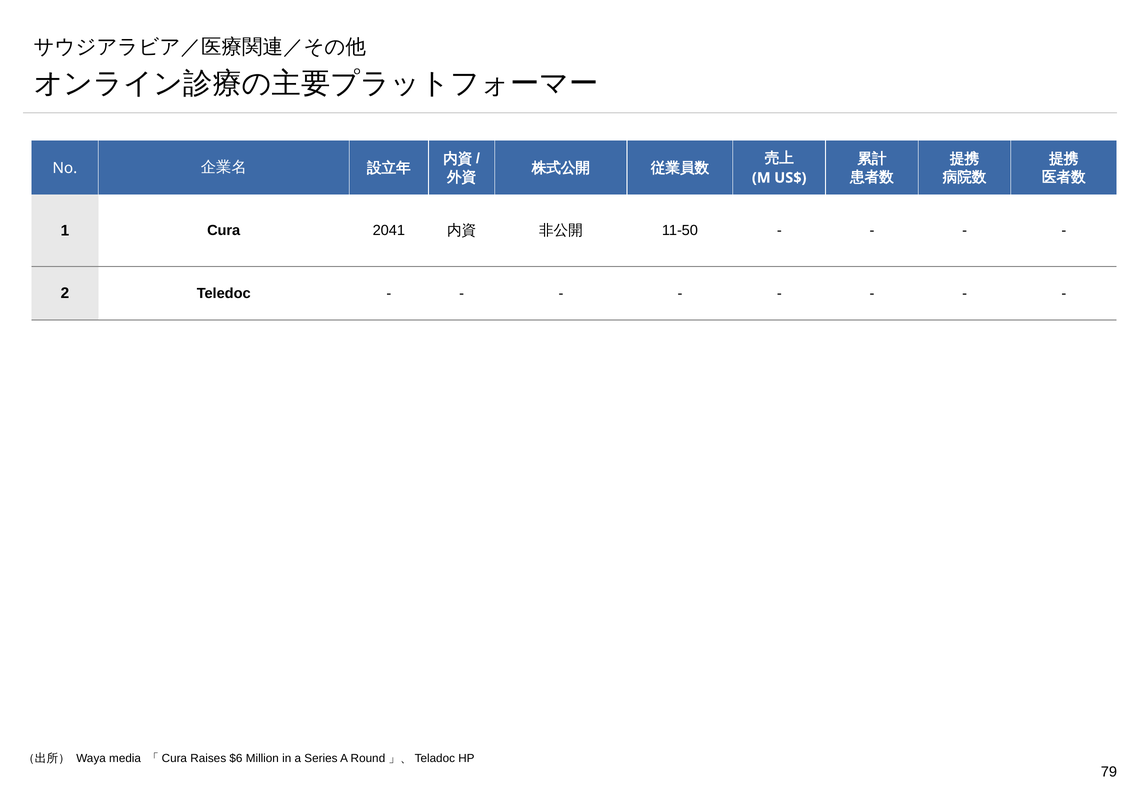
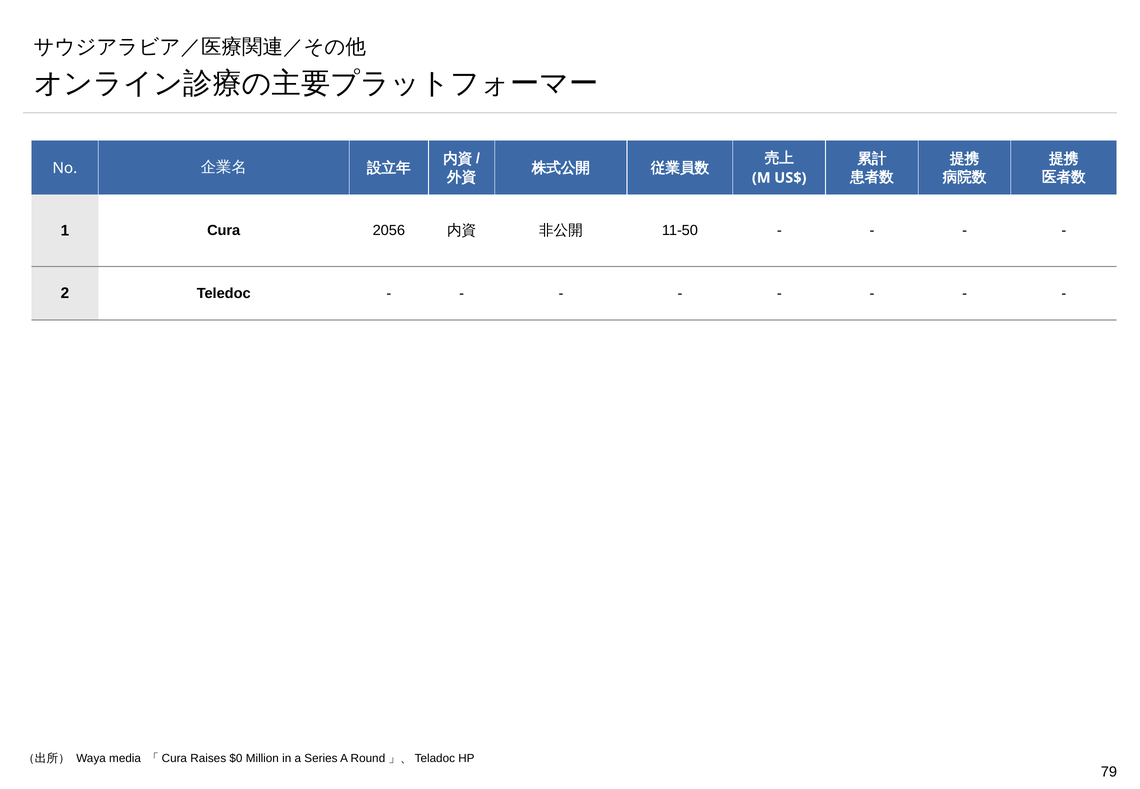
2041: 2041 -> 2056
$6: $6 -> $0
